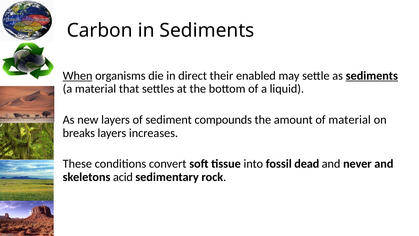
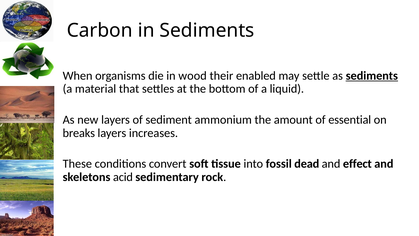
When underline: present -> none
direct: direct -> wood
compounds: compounds -> ammonium
of material: material -> essential
never: never -> effect
